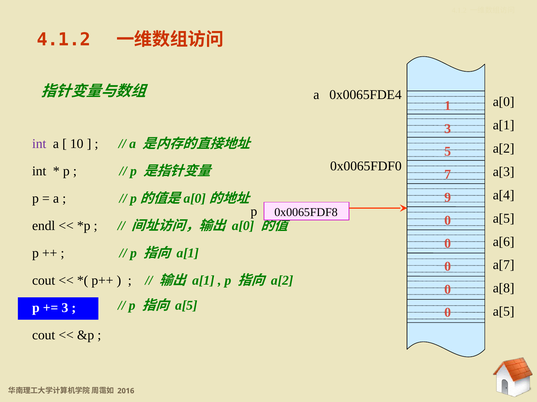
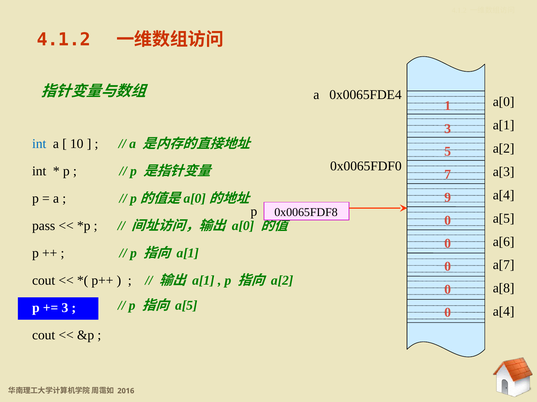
int at (39, 144) colour: purple -> blue
endl: endl -> pass
a[5 at (504, 312): a[5 -> a[4
